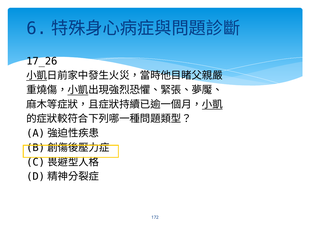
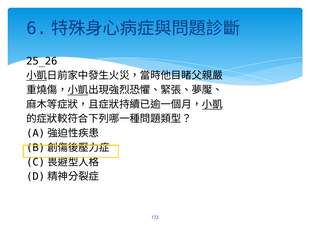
17_26: 17_26 -> 25_26
